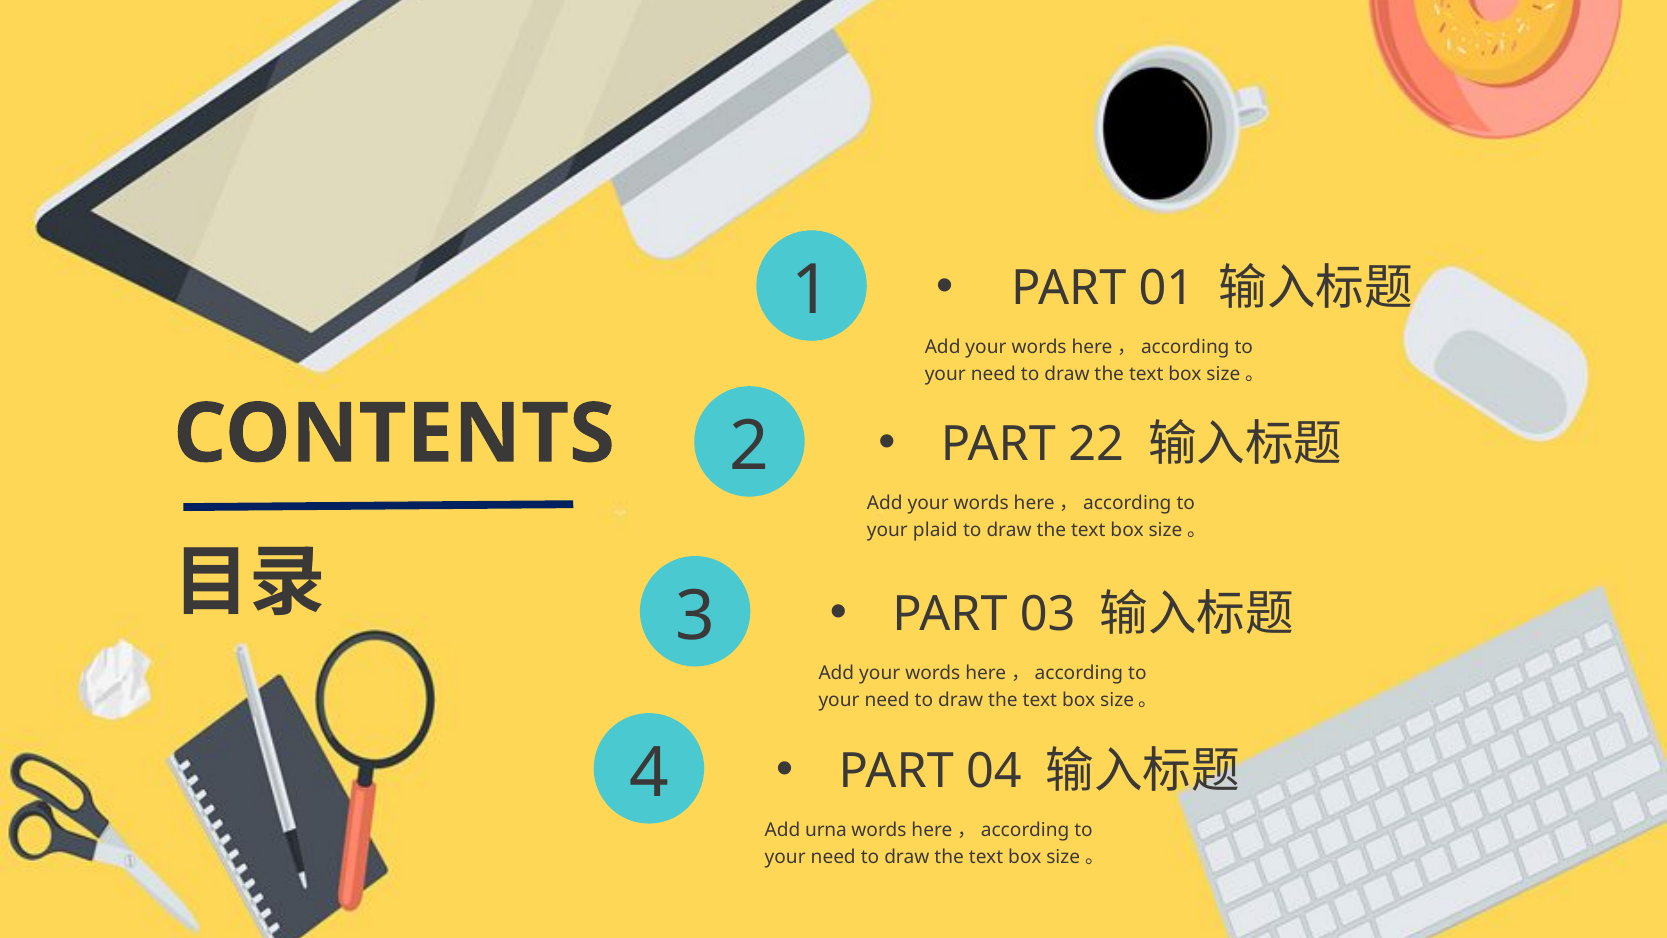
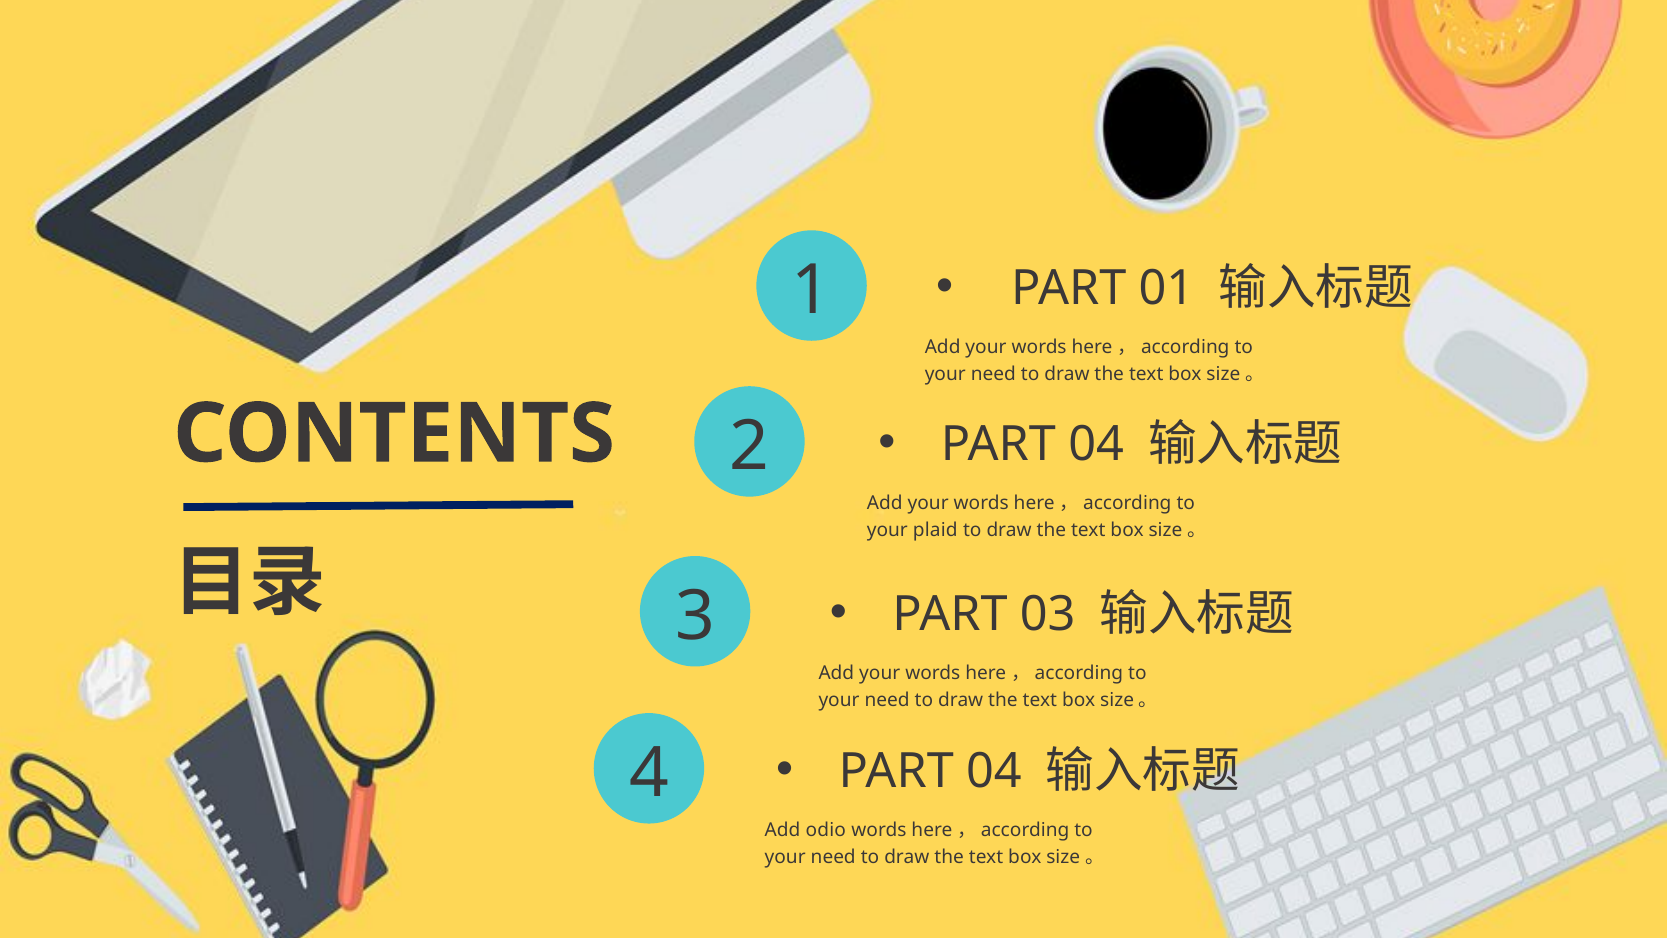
22 at (1096, 444): 22 -> 04
urna: urna -> odio
